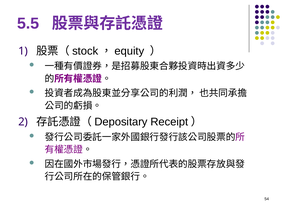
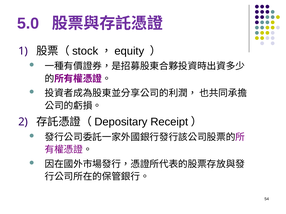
5.5: 5.5 -> 5.0
